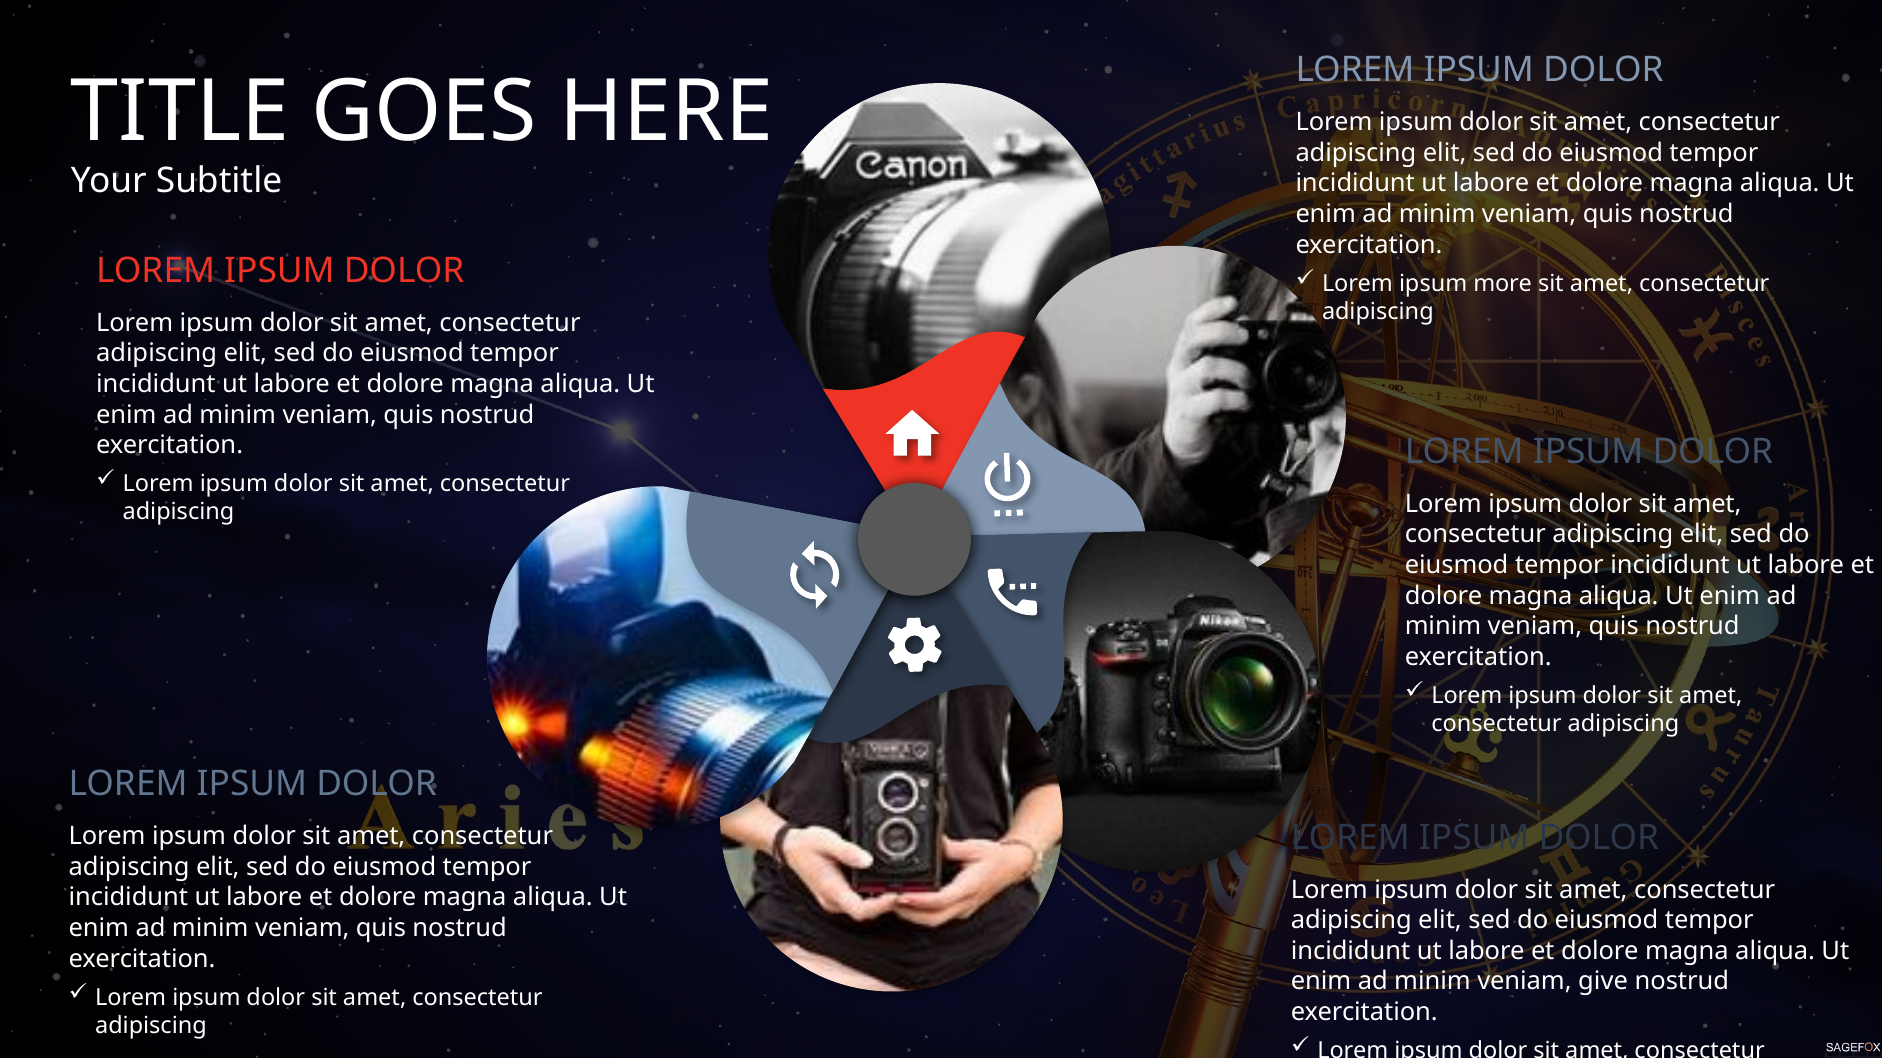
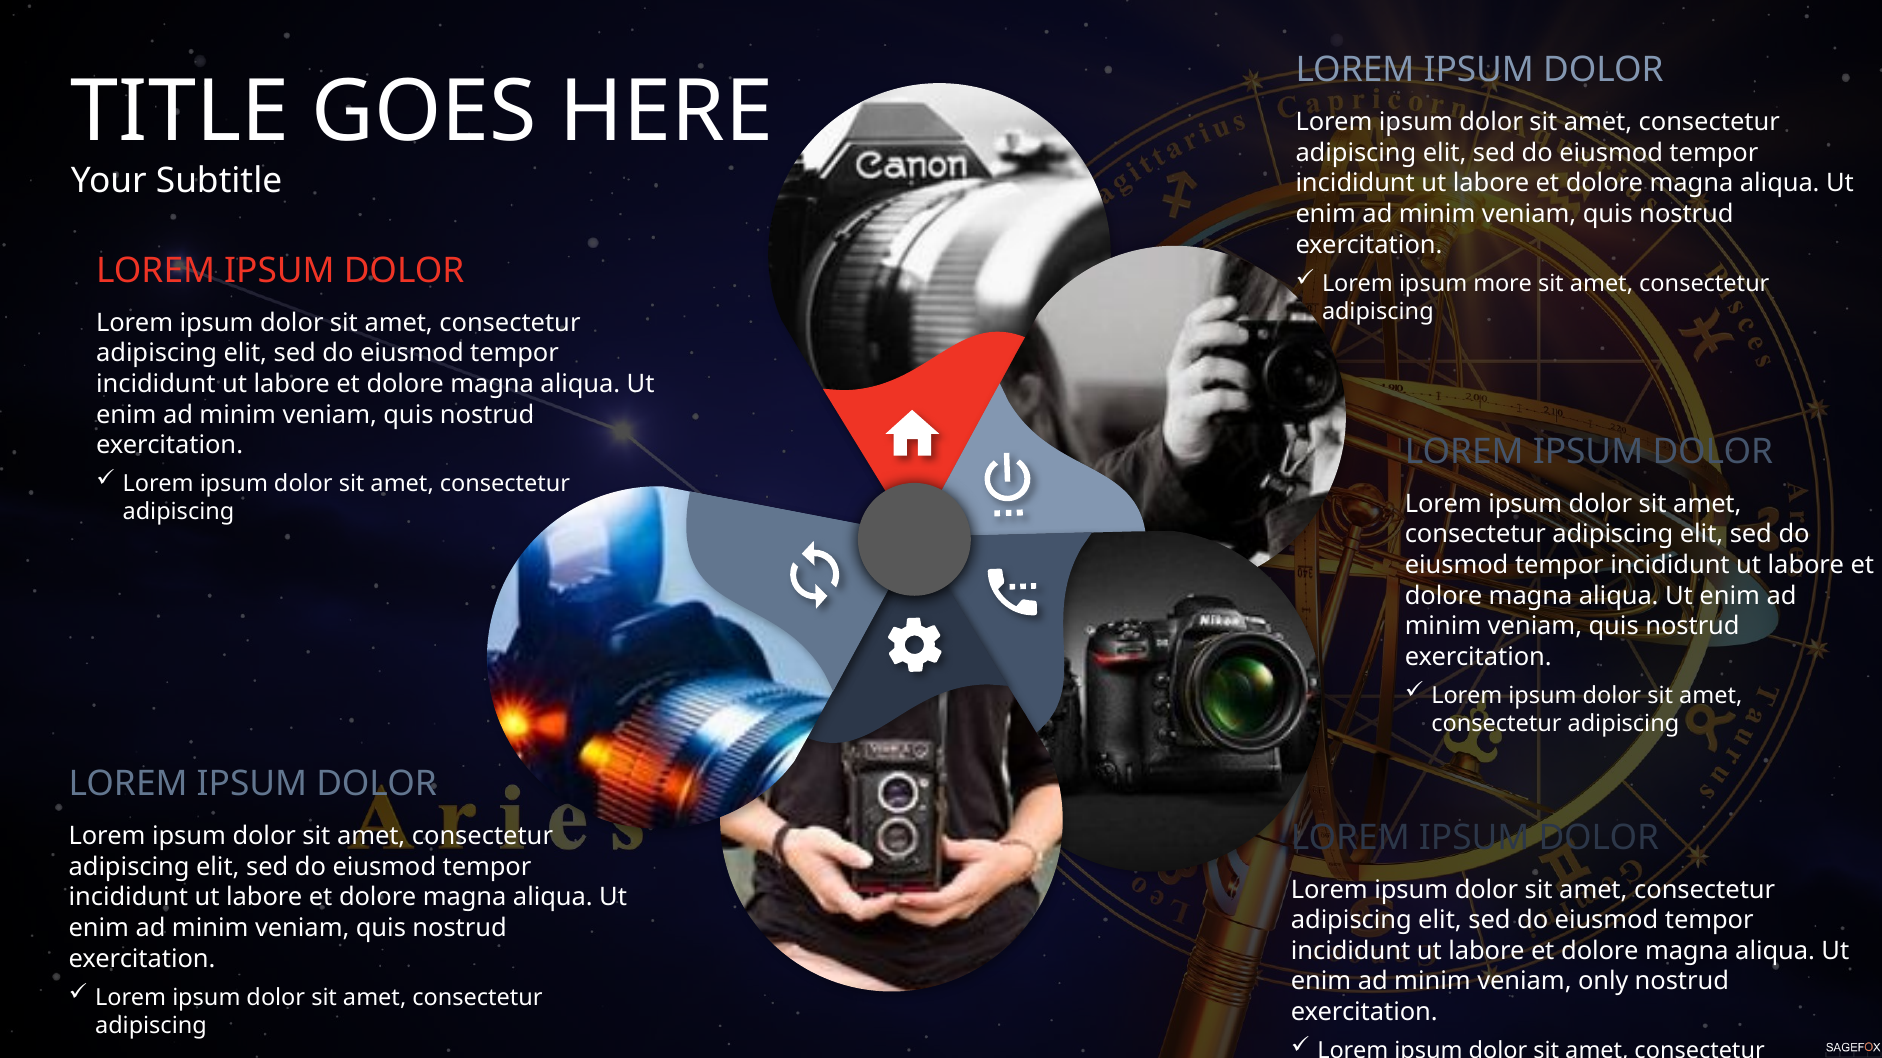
give: give -> only
